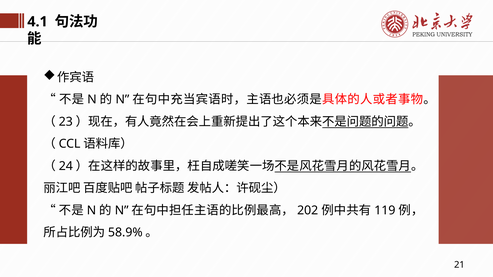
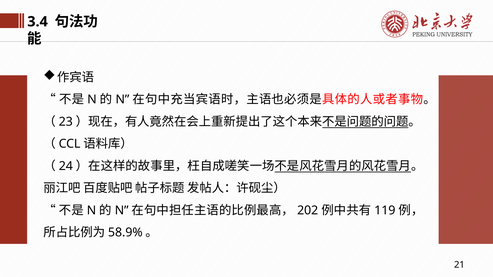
4.1: 4.1 -> 3.4
